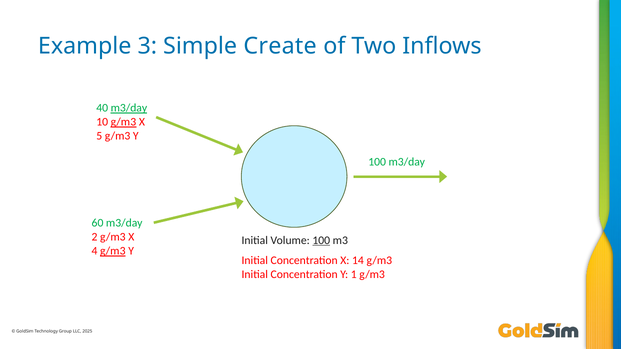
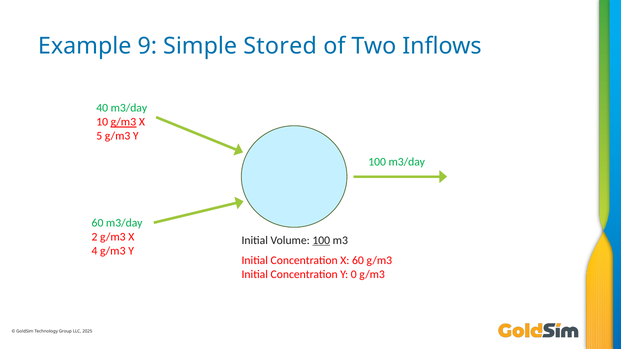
3: 3 -> 9
Create: Create -> Stored
m3/day at (129, 108) underline: present -> none
g/m3 at (113, 251) underline: present -> none
X 14: 14 -> 60
1: 1 -> 0
